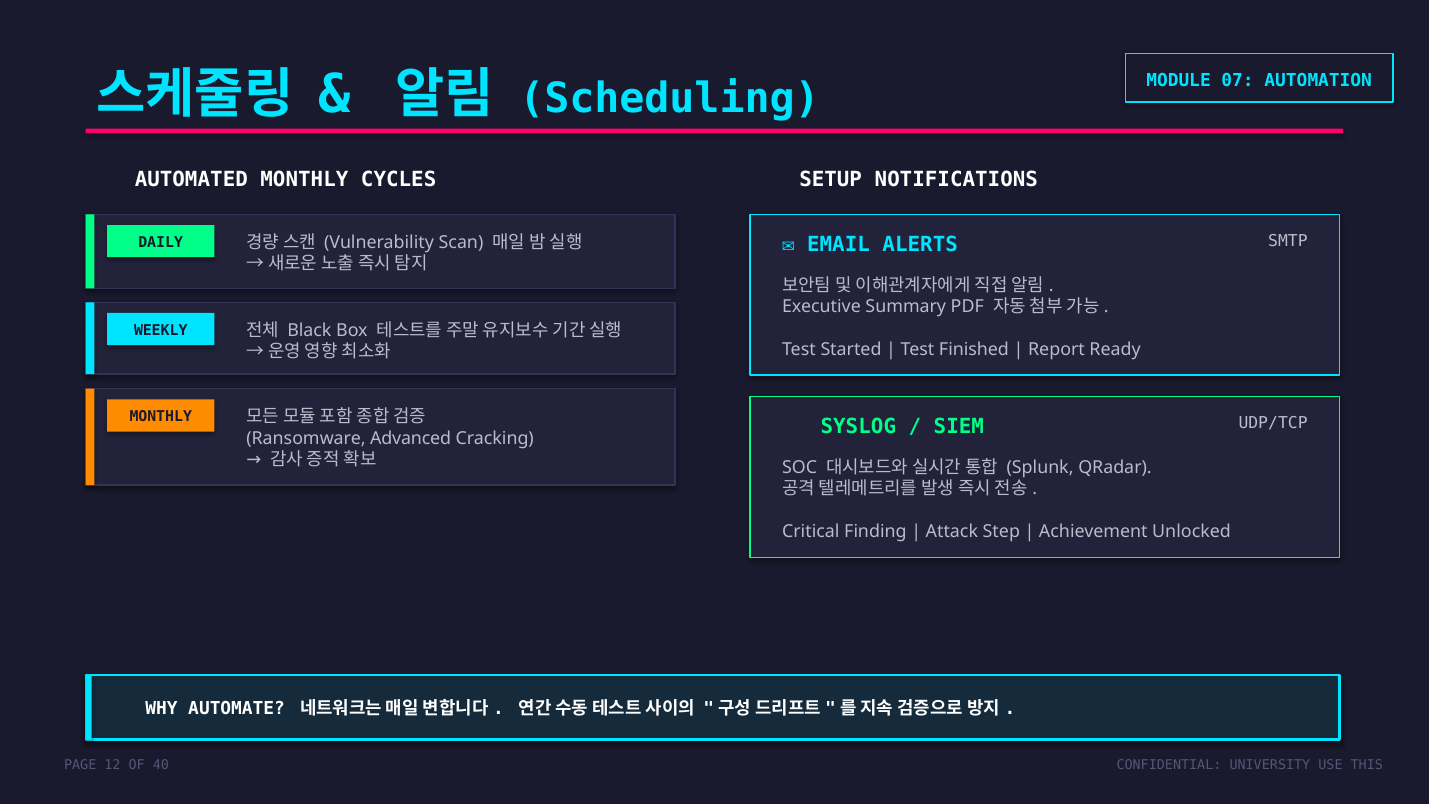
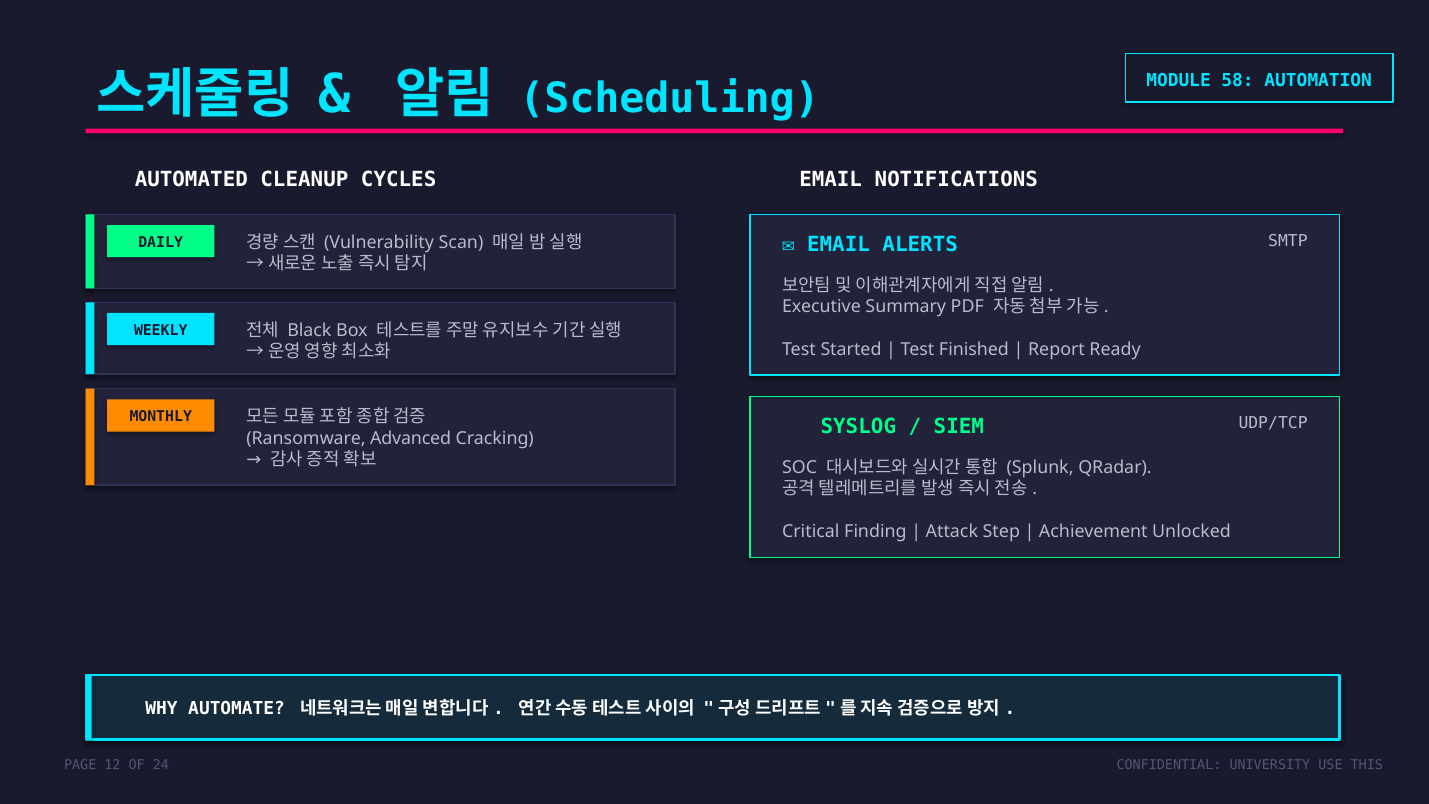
07: 07 -> 58
AUTOMATED MONTHLY: MONTHLY -> CLEANUP
SETUP at (831, 180): SETUP -> EMAIL
40: 40 -> 24
